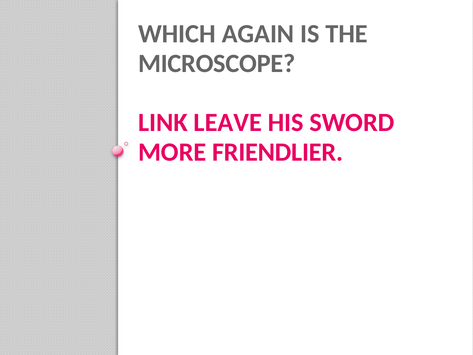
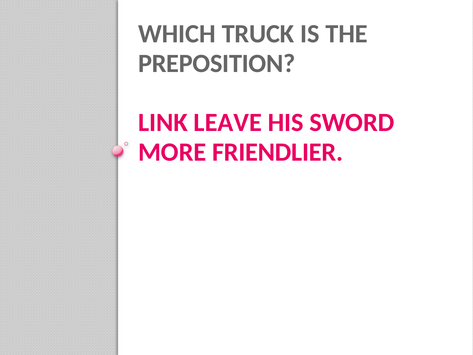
AGAIN: AGAIN -> TRUCK
MICROSCOPE: MICROSCOPE -> PREPOSITION
